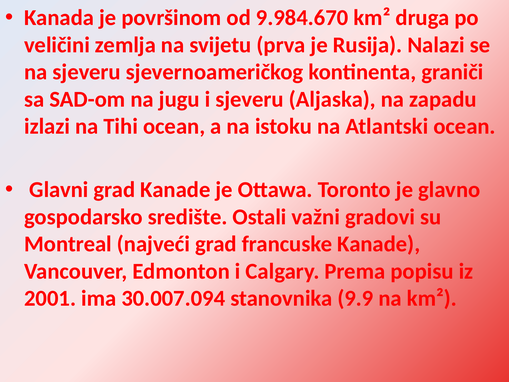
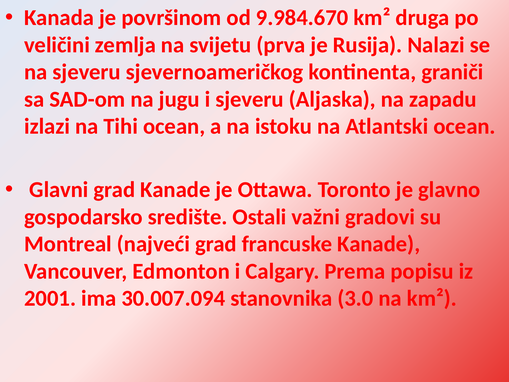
9.9: 9.9 -> 3.0
